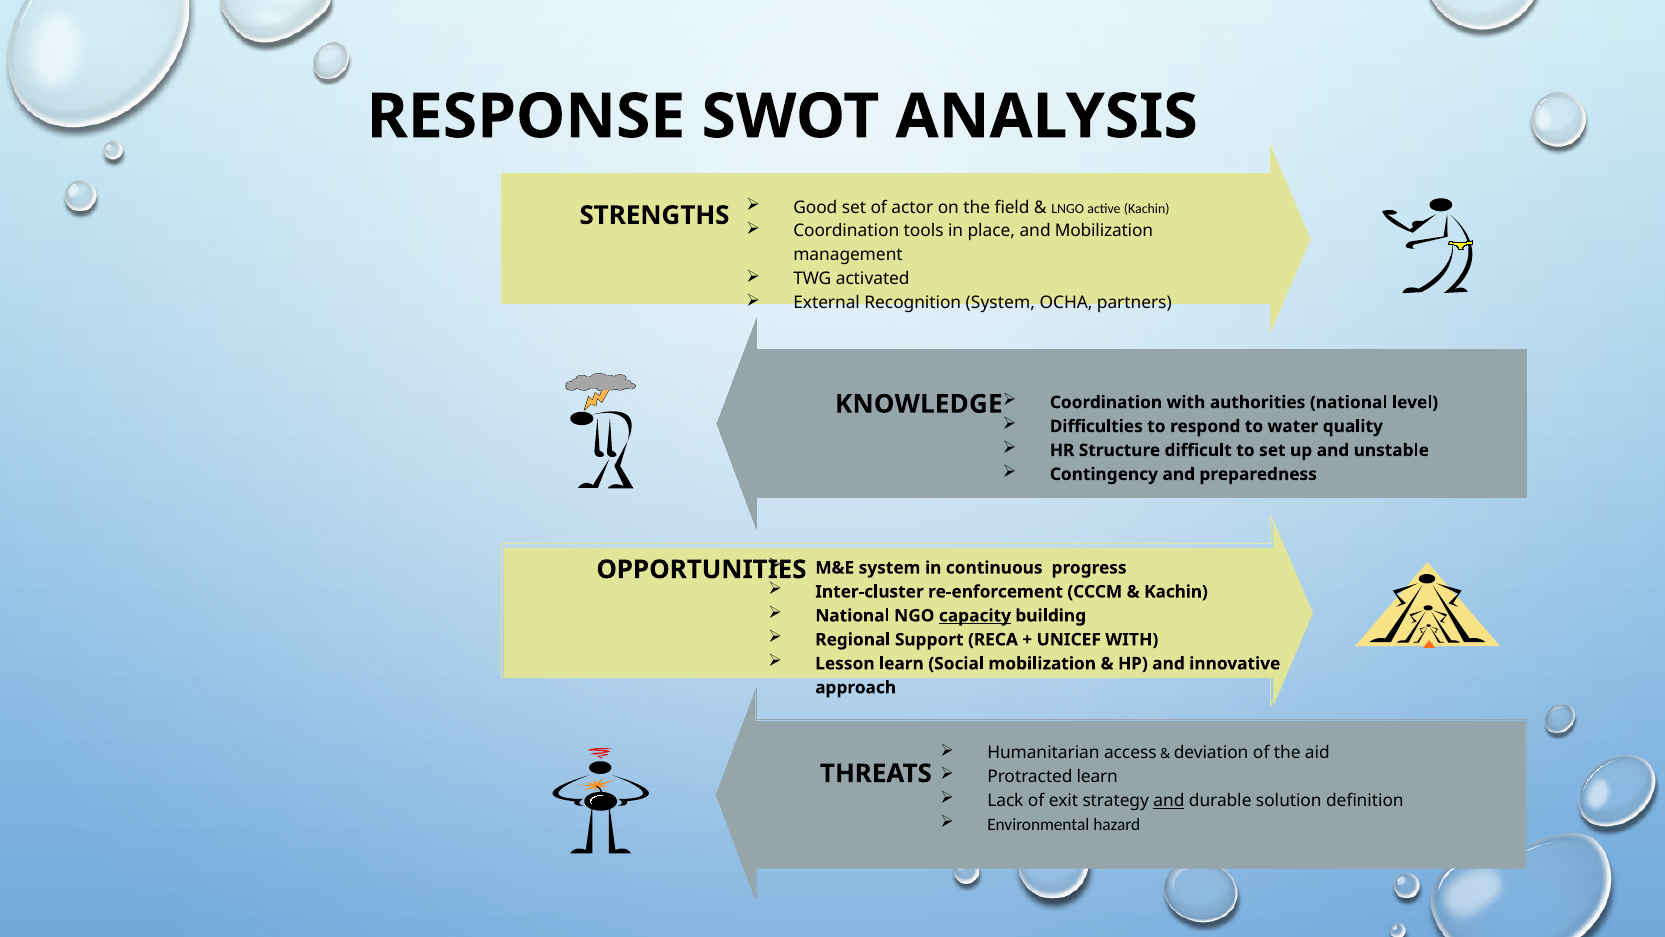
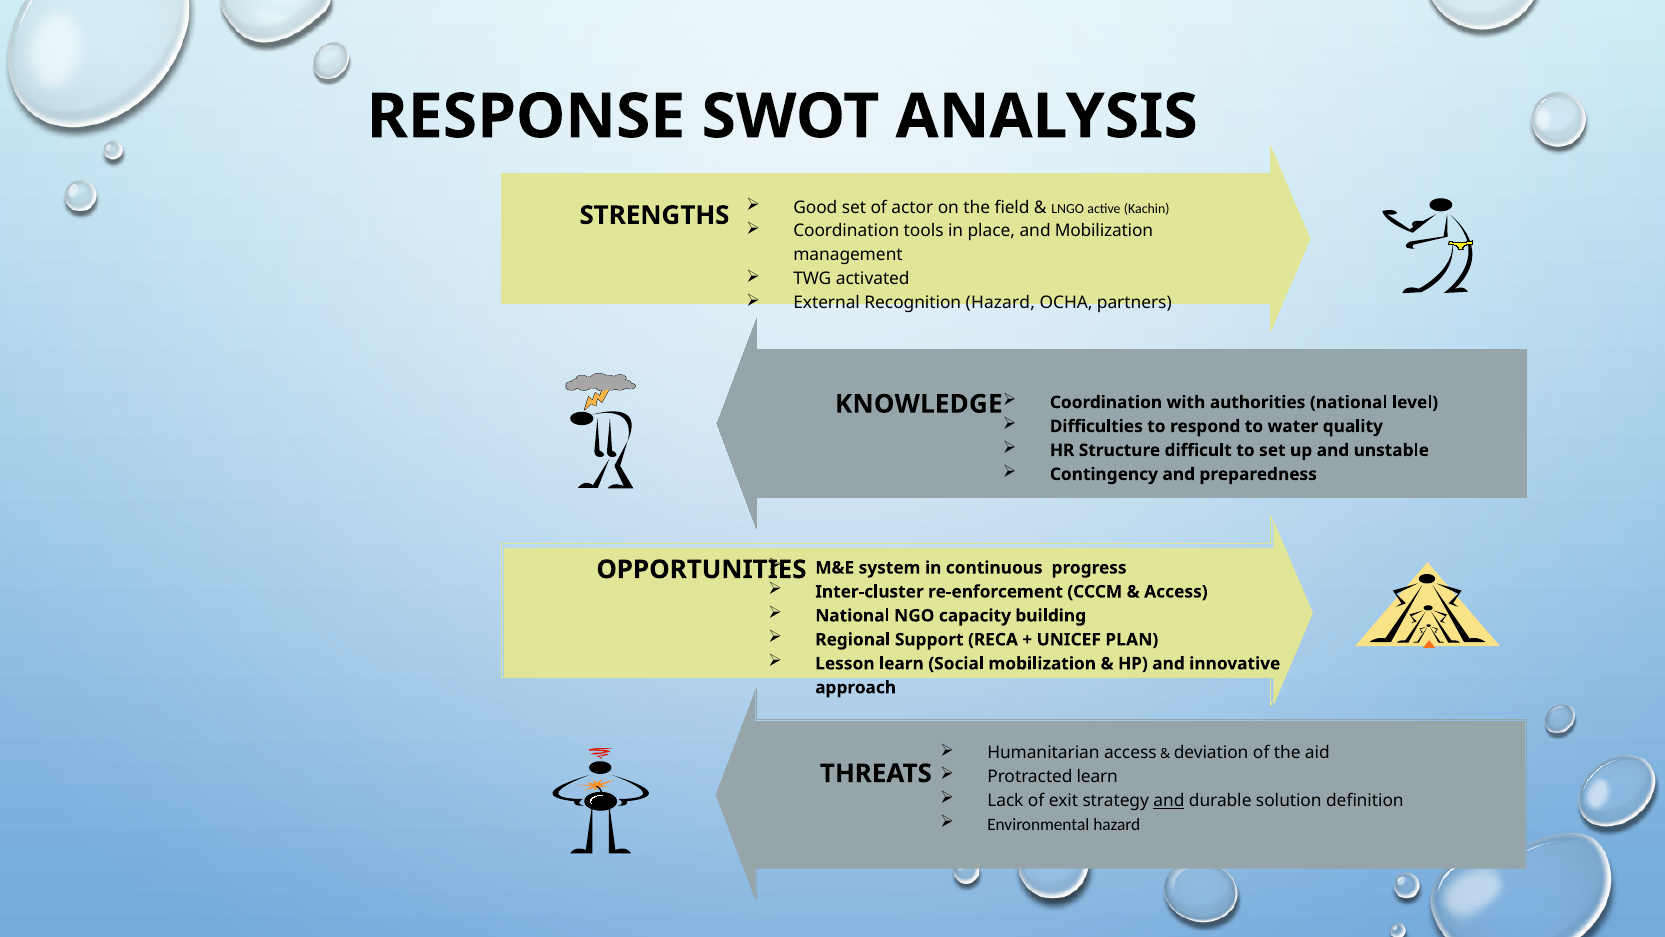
Recognition System: System -> Hazard
Kachin at (1176, 592): Kachin -> Access
capacity underline: present -> none
UNICEF WITH: WITH -> PLAN
